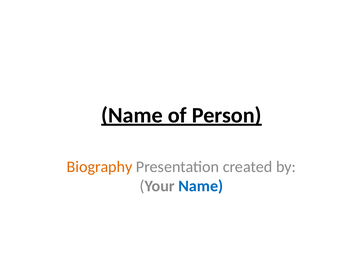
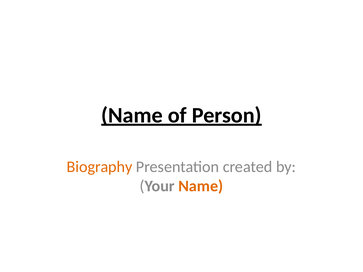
Name at (201, 186) colour: blue -> orange
